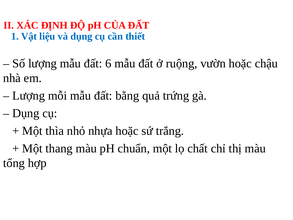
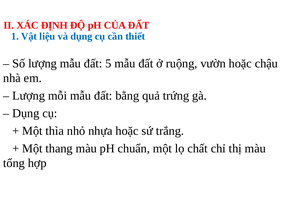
6: 6 -> 5
